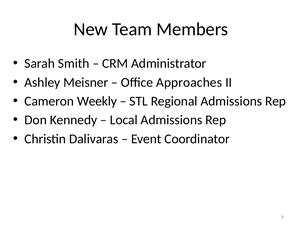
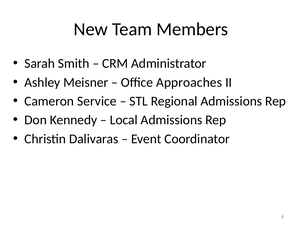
Weekly: Weekly -> Service
